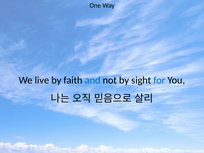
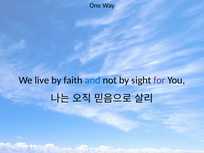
for colour: blue -> purple
